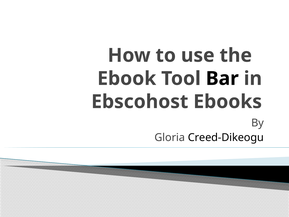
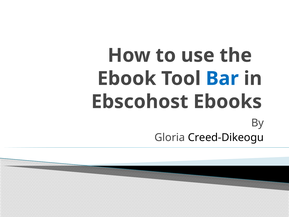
Bar colour: black -> blue
